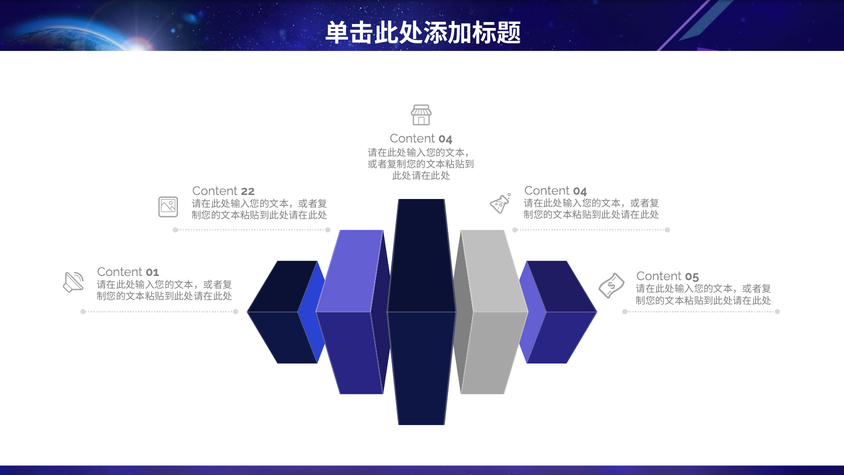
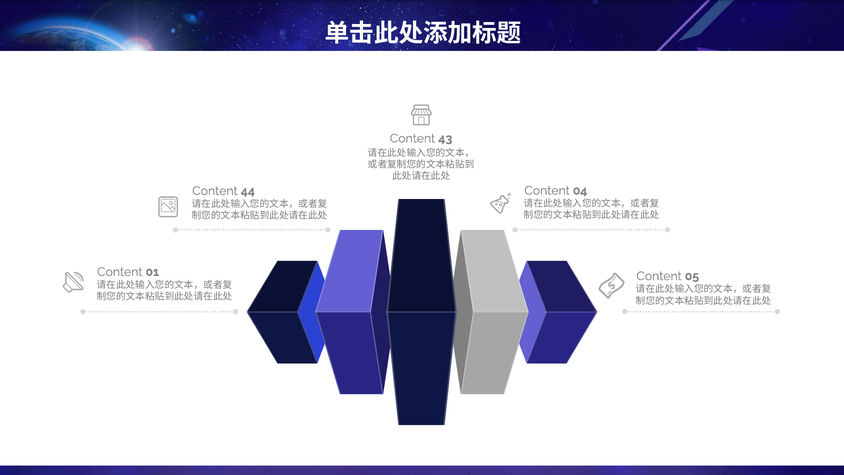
04 at (445, 138): 04 -> 43
22: 22 -> 44
